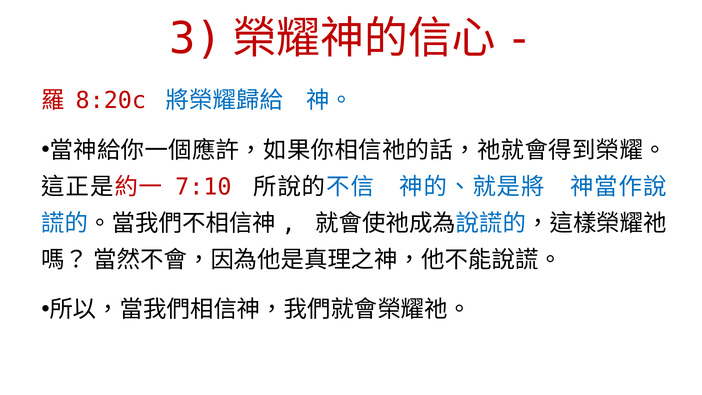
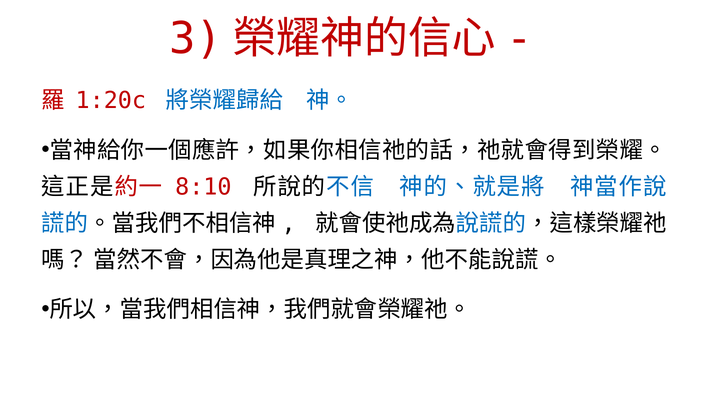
8:20c: 8:20c -> 1:20c
7:10: 7:10 -> 8:10
